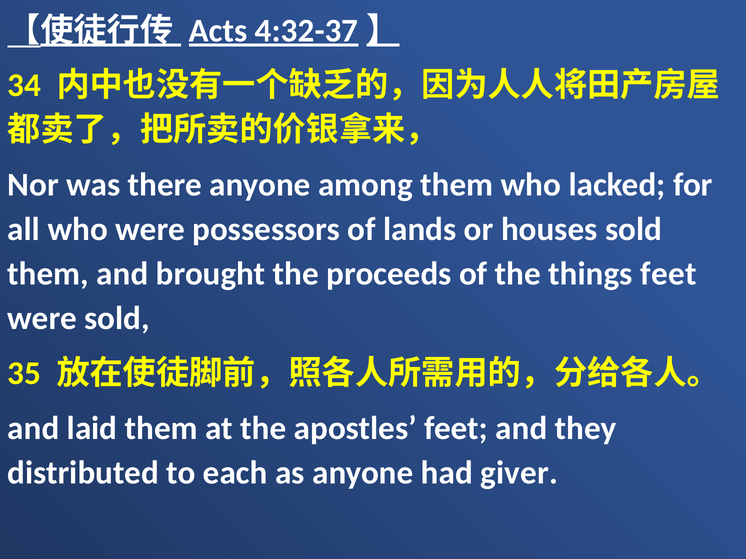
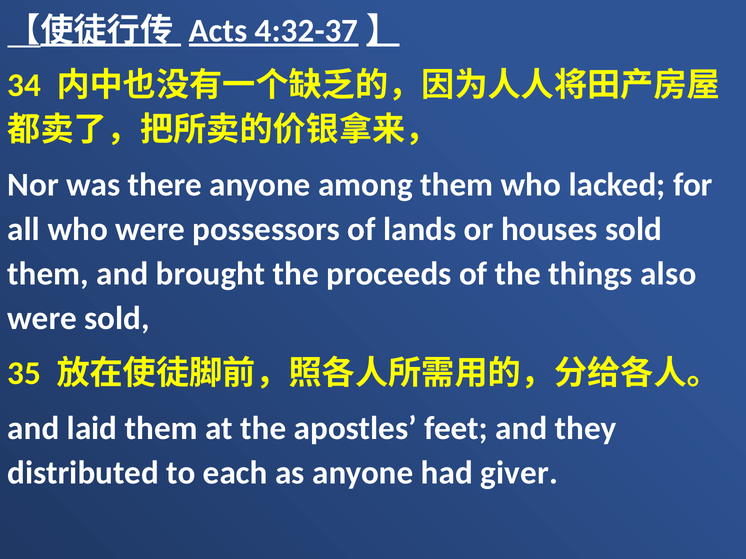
things feet: feet -> also
